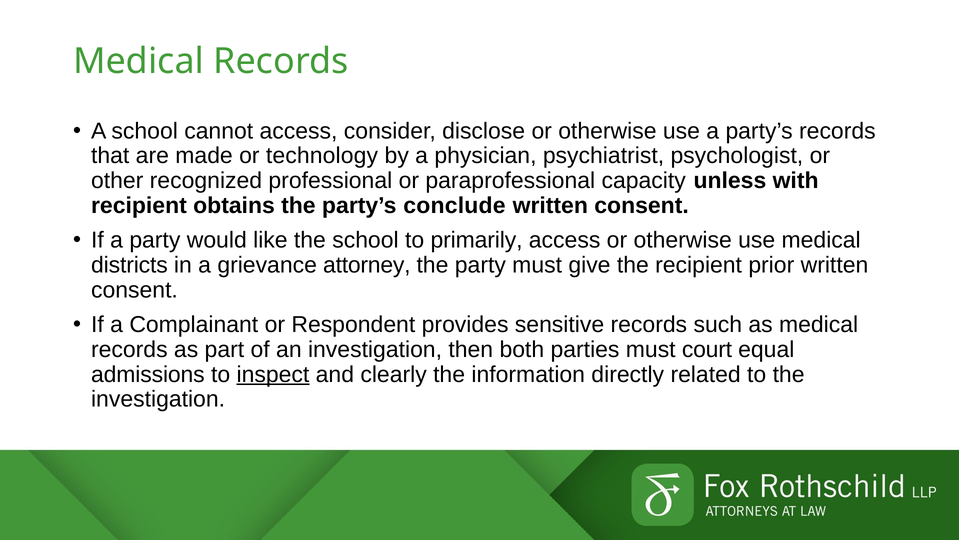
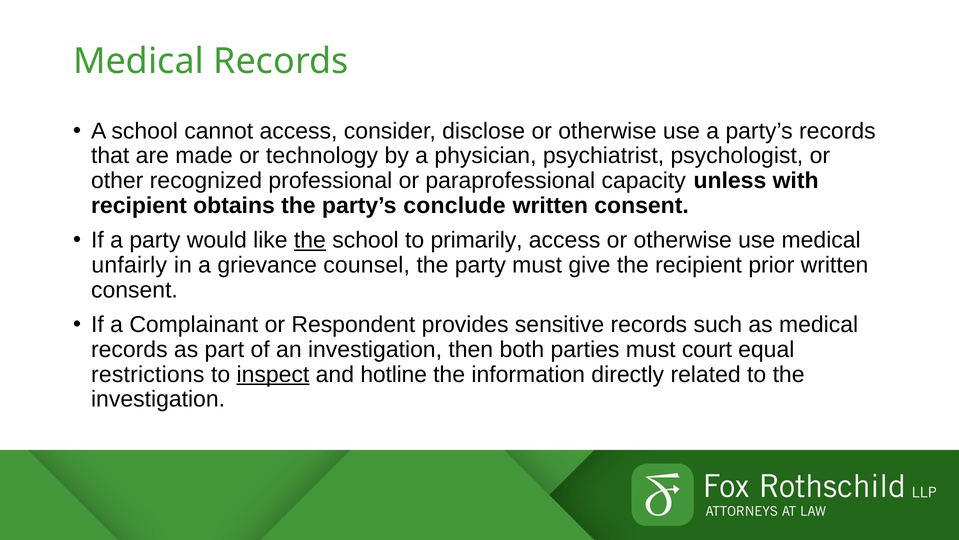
the at (310, 240) underline: none -> present
districts: districts -> unfairly
attorney: attorney -> counsel
admissions: admissions -> restrictions
clearly: clearly -> hotline
